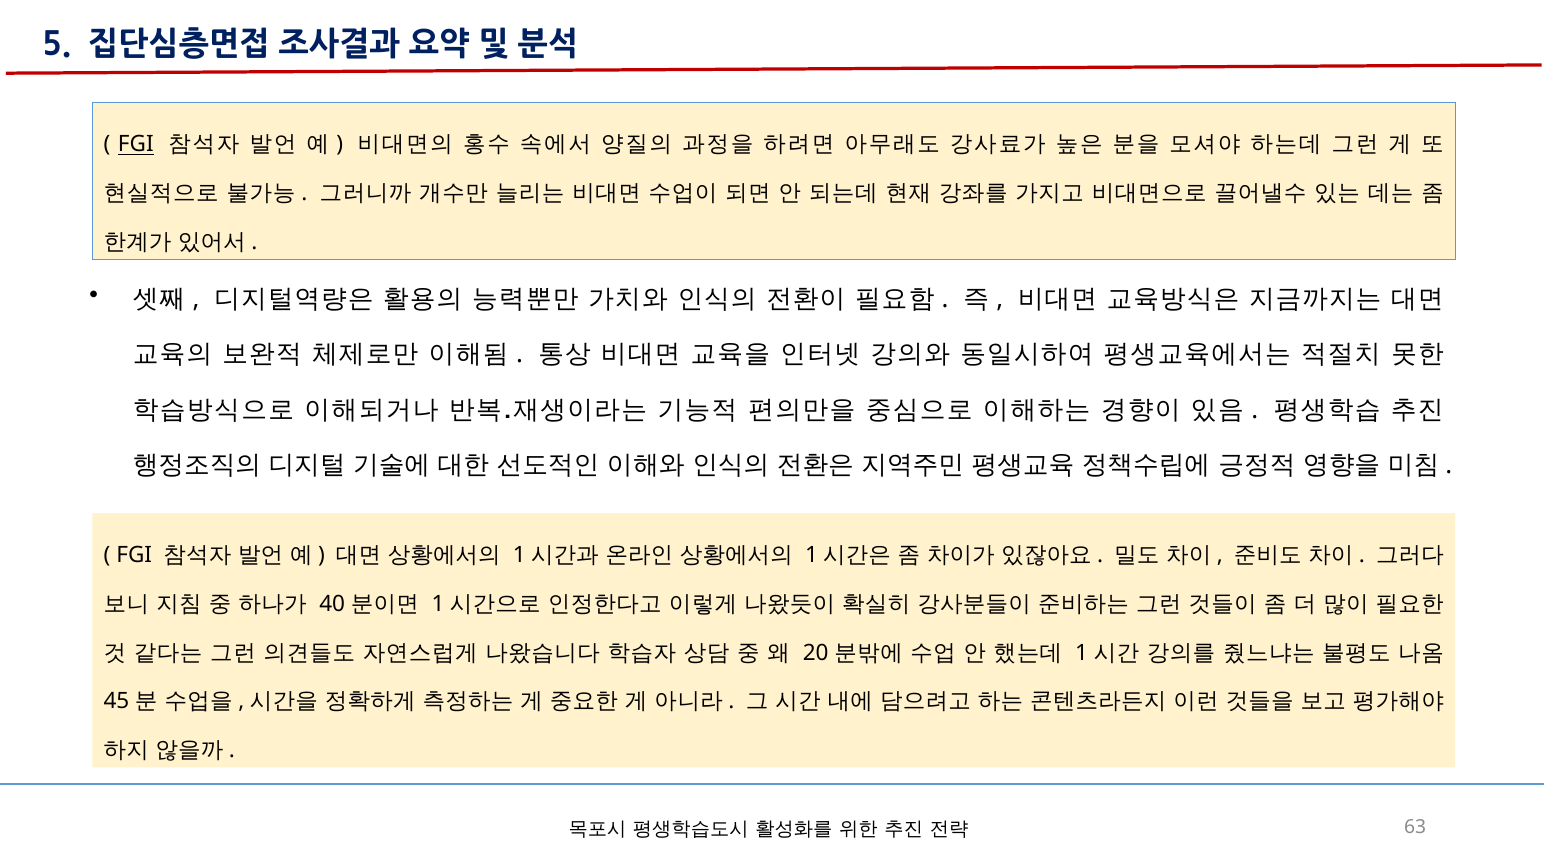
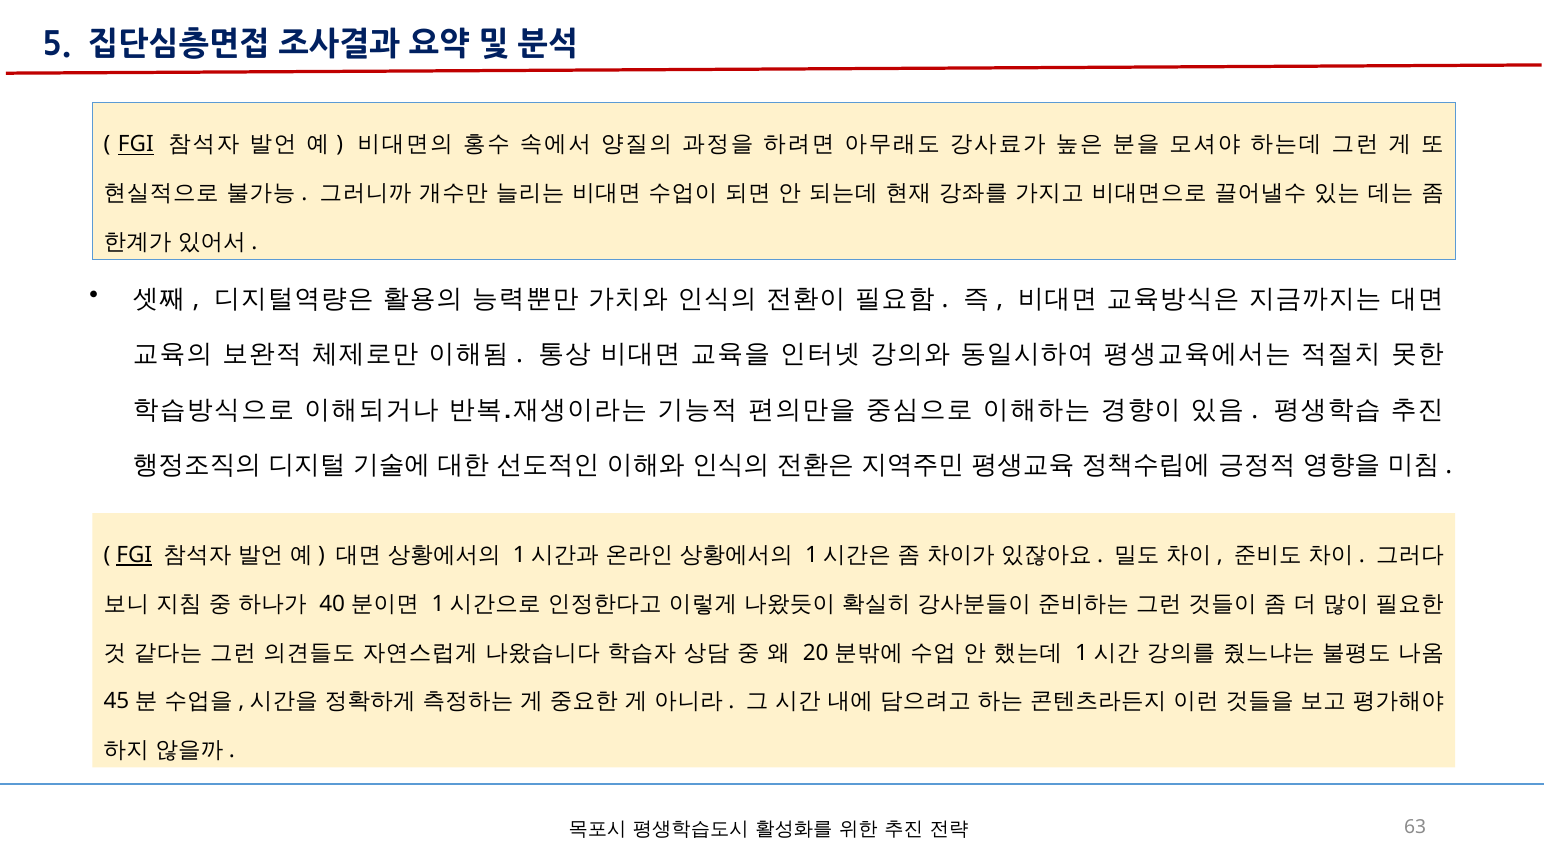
FGI at (134, 556) underline: none -> present
